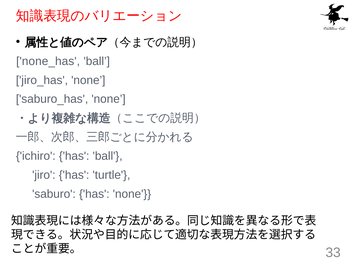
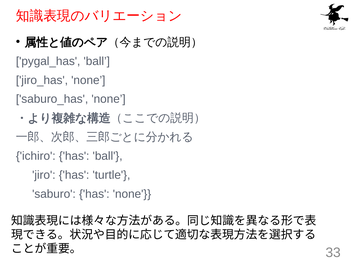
none_has: none_has -> pygal_has
